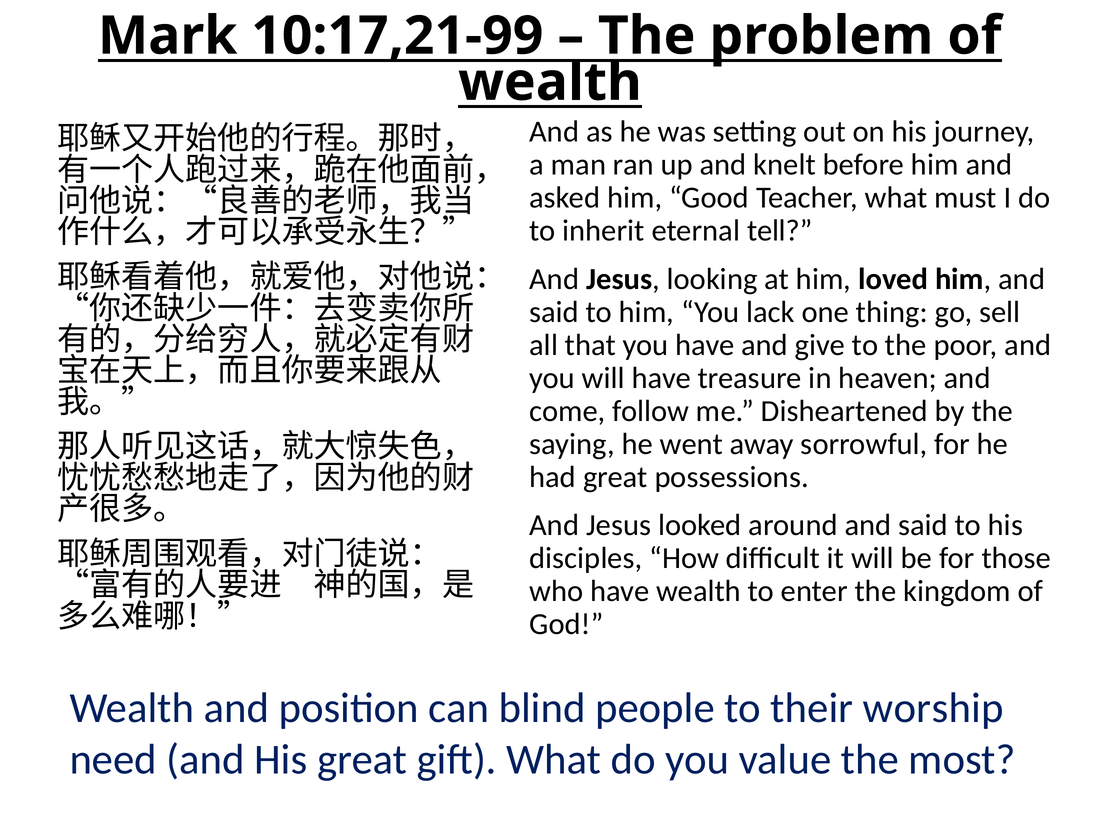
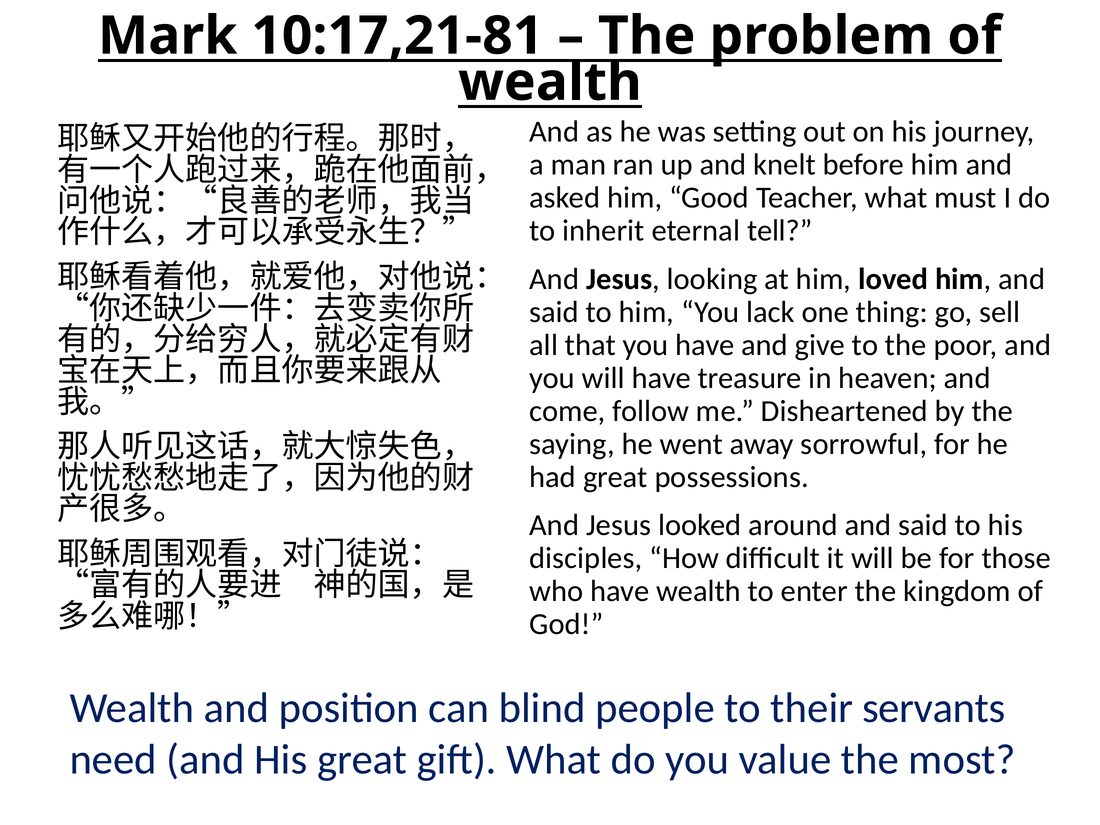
10:17,21-99: 10:17,21-99 -> 10:17,21-81
worship: worship -> servants
